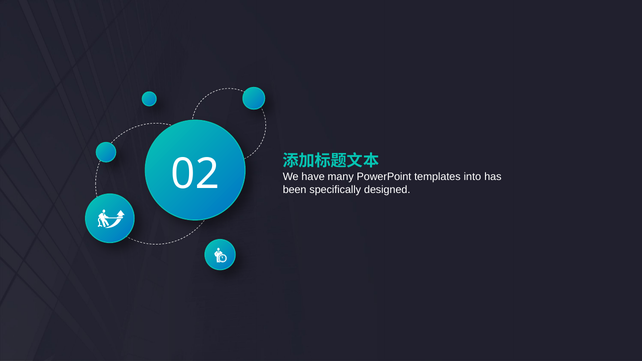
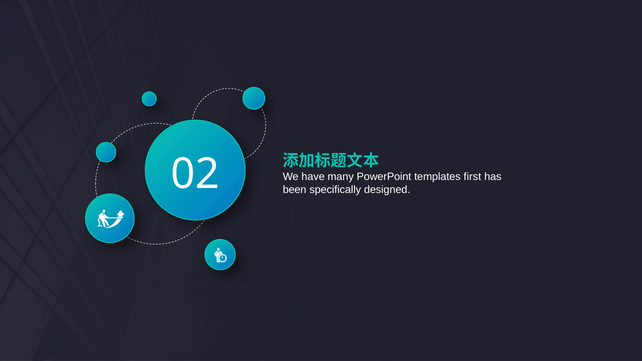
into: into -> first
